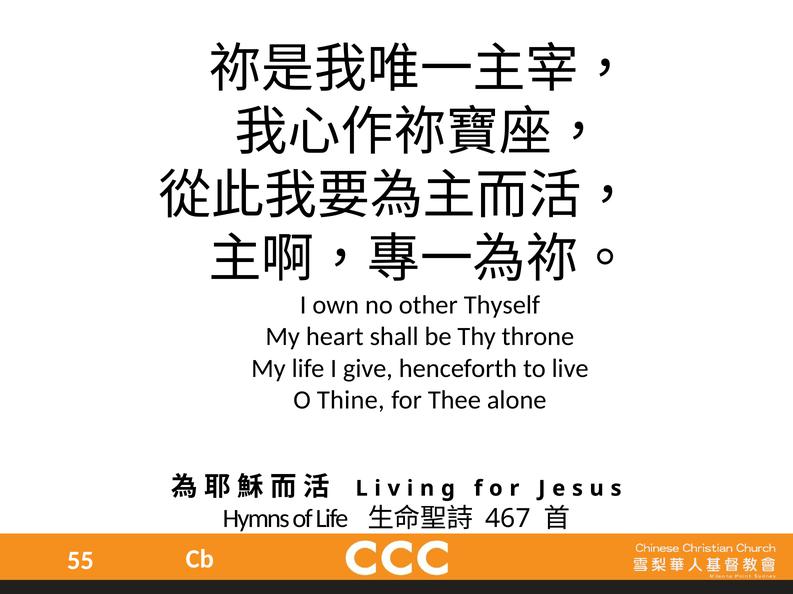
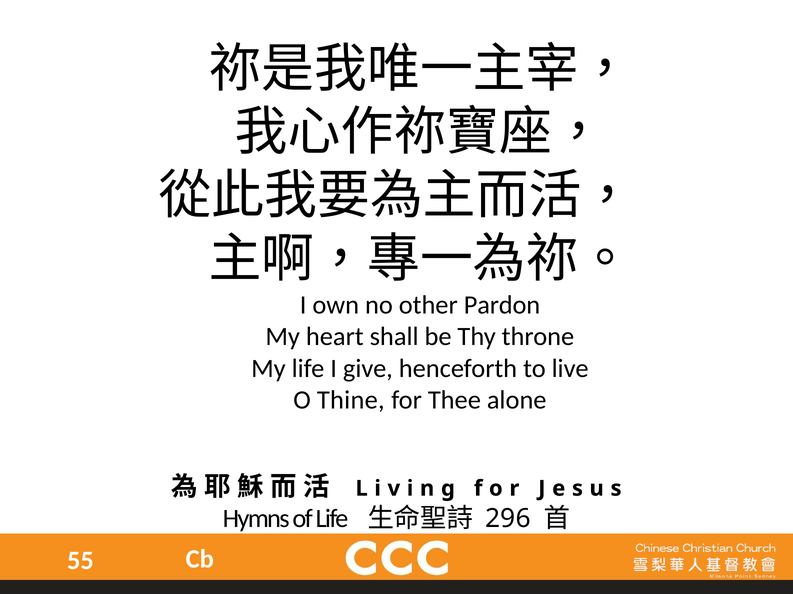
Thyself: Thyself -> Pardon
467: 467 -> 296
